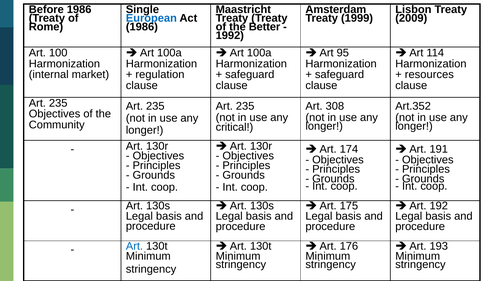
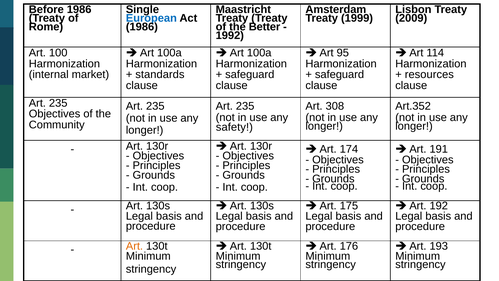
regulation: regulation -> standards
critical: critical -> safety
Art at (134, 246) colour: blue -> orange
